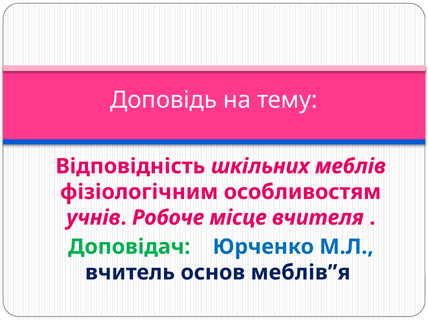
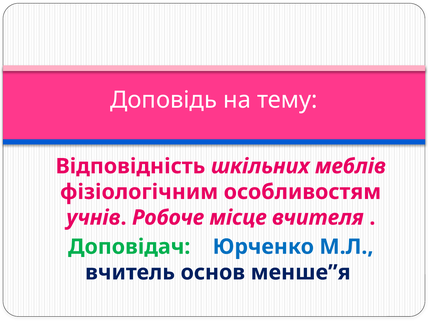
меблів”я: меблів”я -> менше”я
